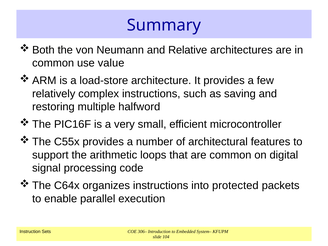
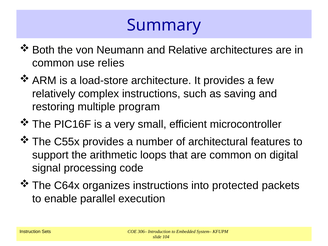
value: value -> relies
halfword: halfword -> program
